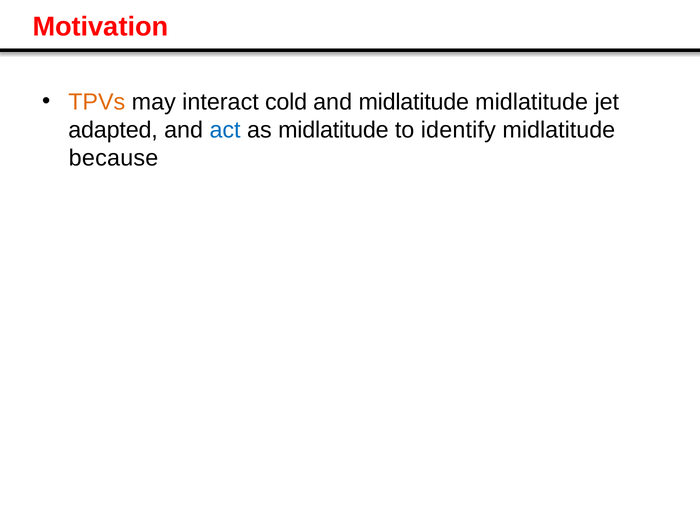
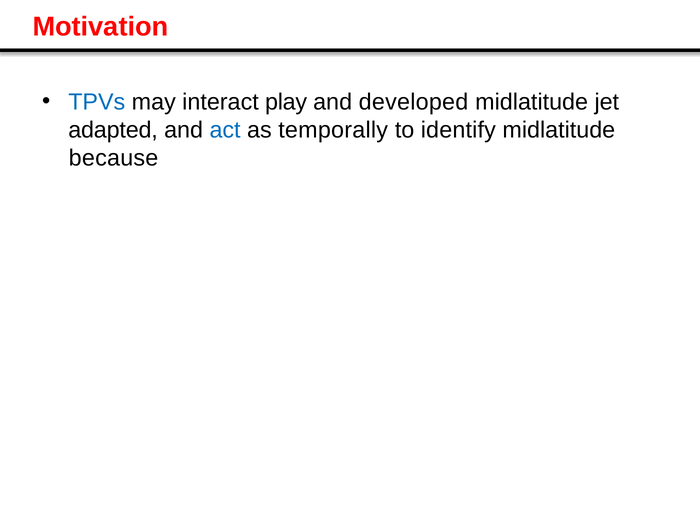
TPVs colour: orange -> blue
cold: cold -> play
and midlatitude: midlatitude -> developed
as midlatitude: midlatitude -> temporally
